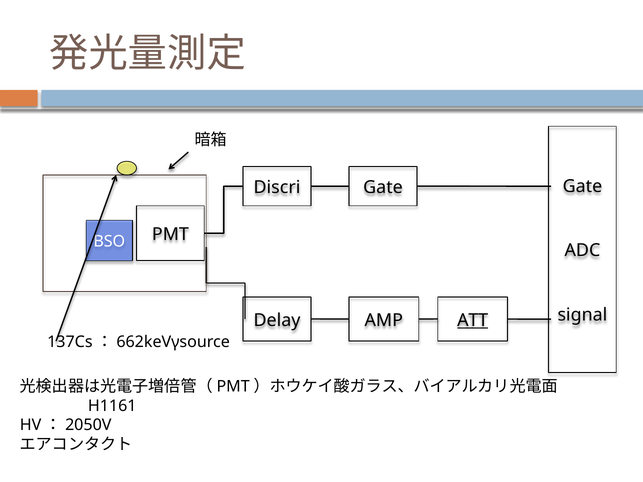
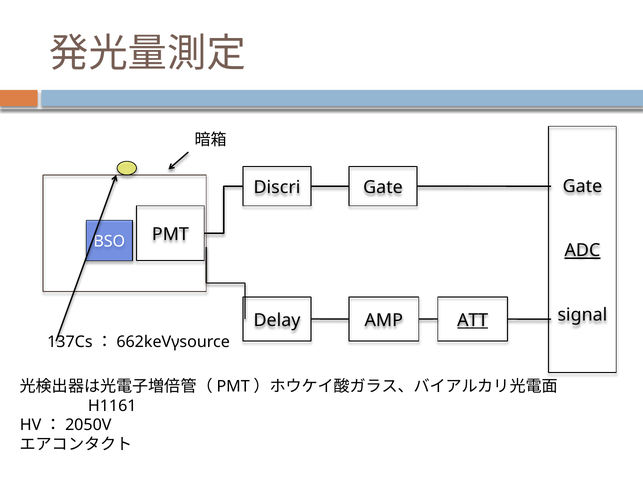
ADC underline: none -> present
